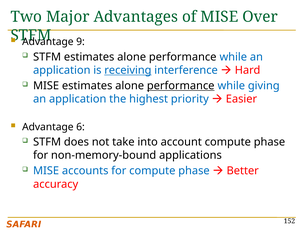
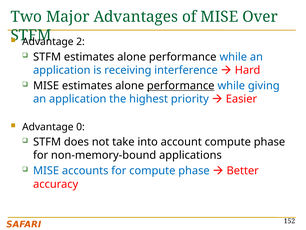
9: 9 -> 2
receiving underline: present -> none
6: 6 -> 0
